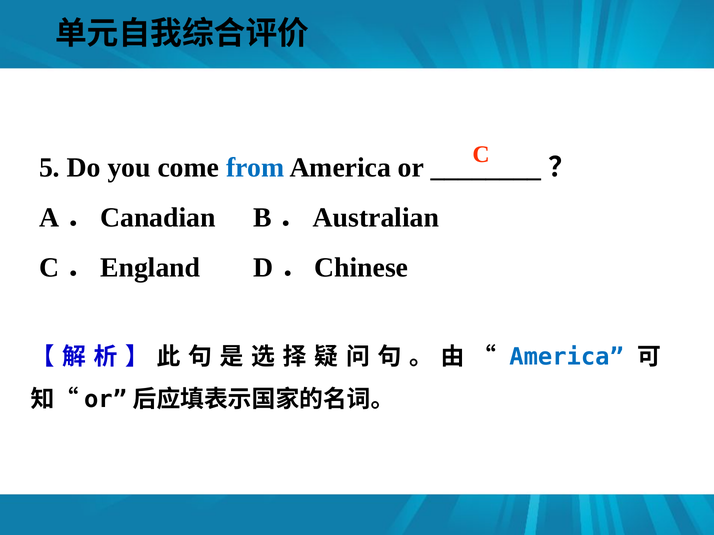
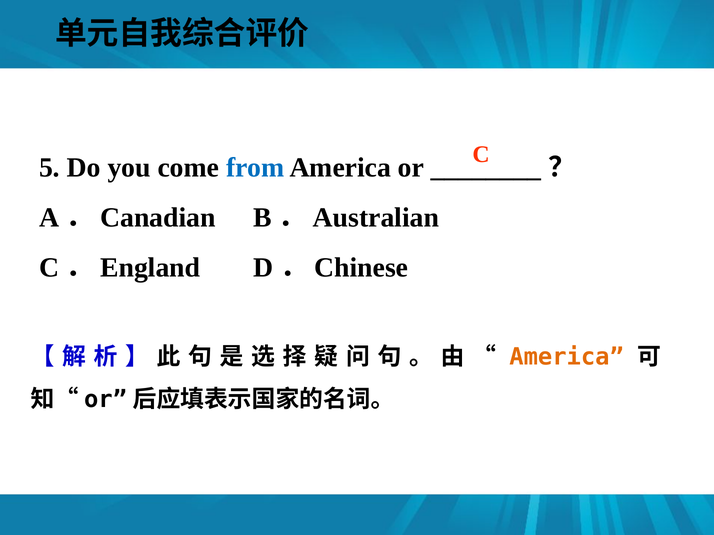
America at (567, 357) colour: blue -> orange
